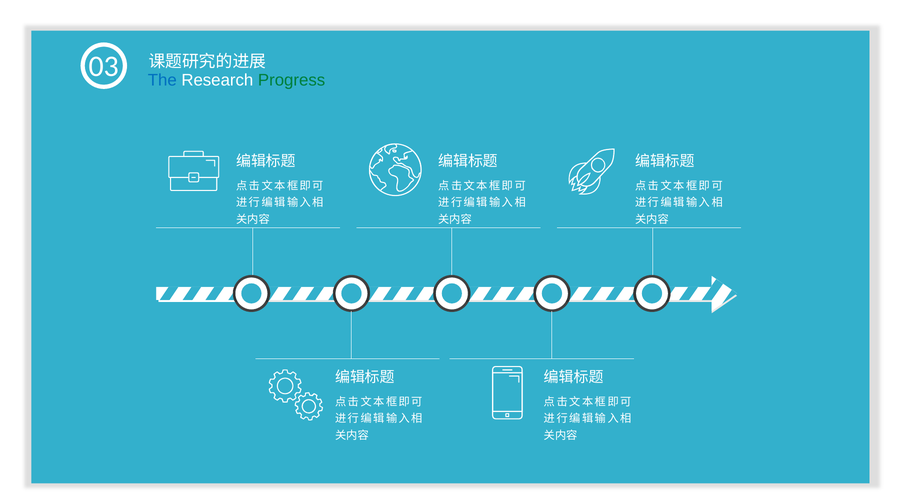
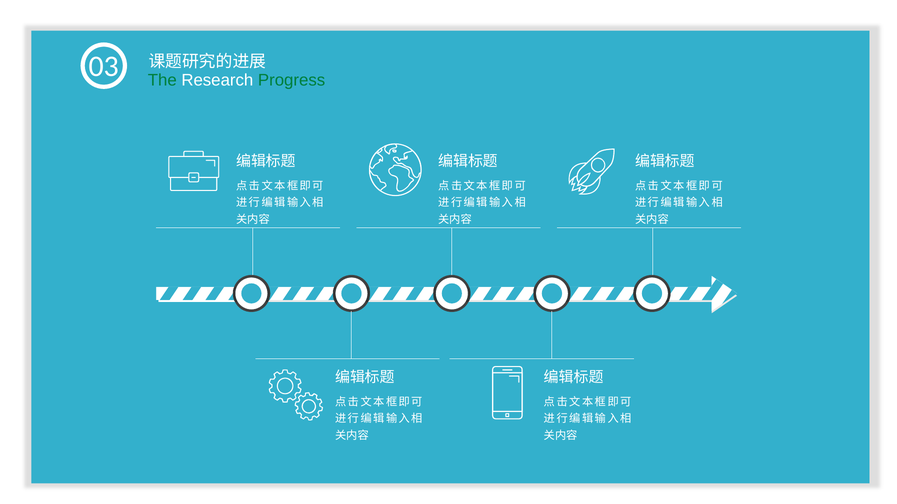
The colour: blue -> green
